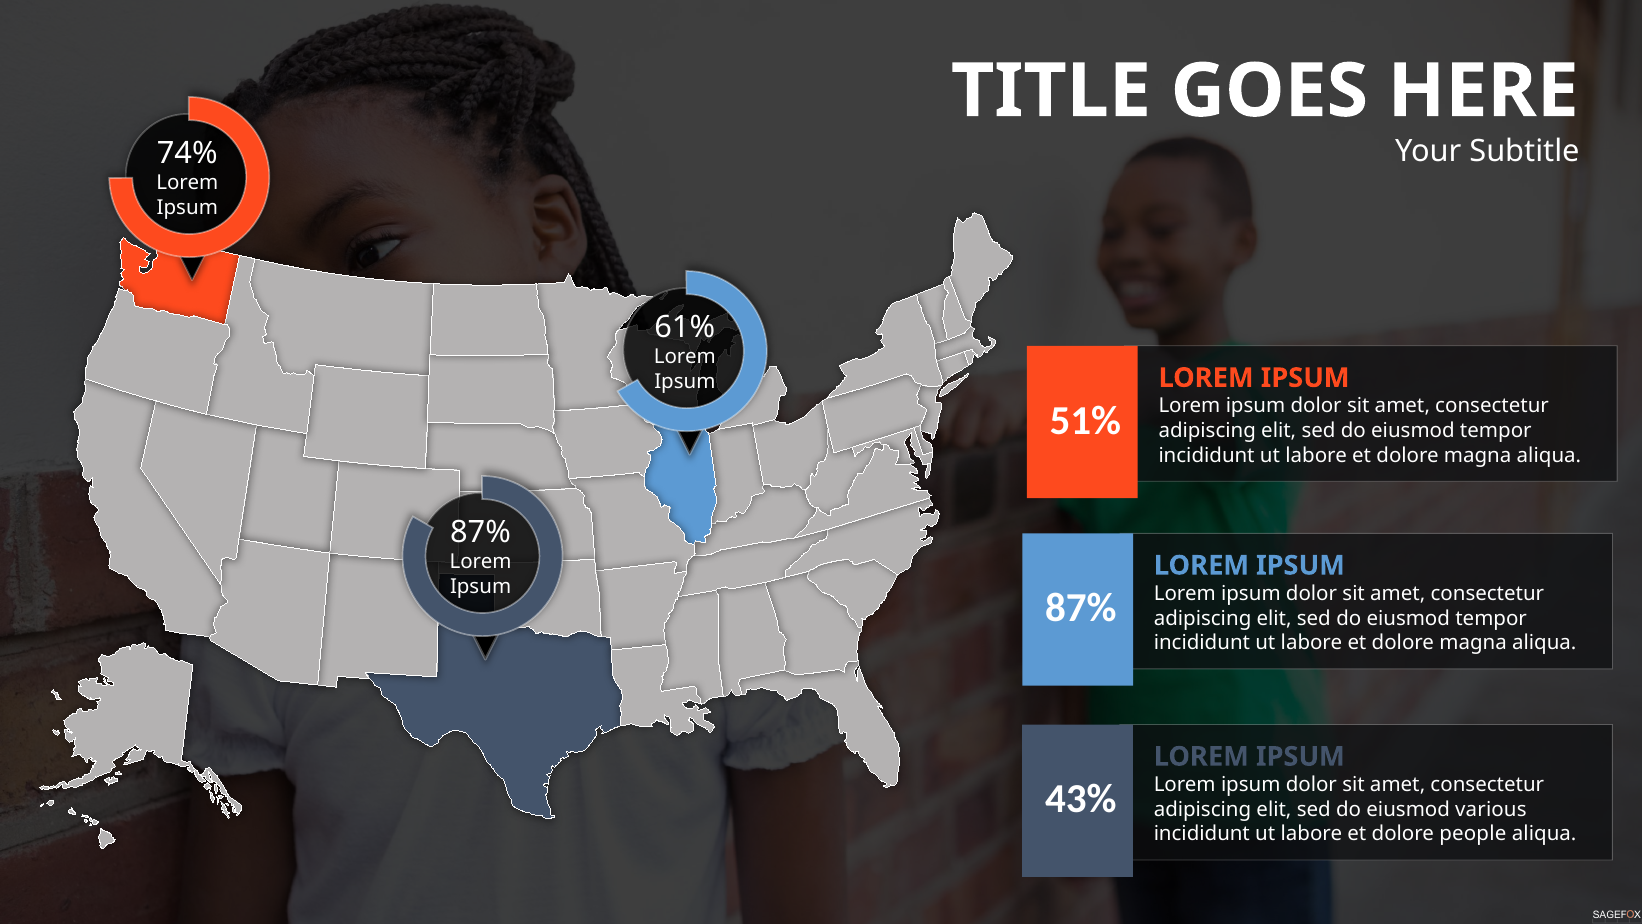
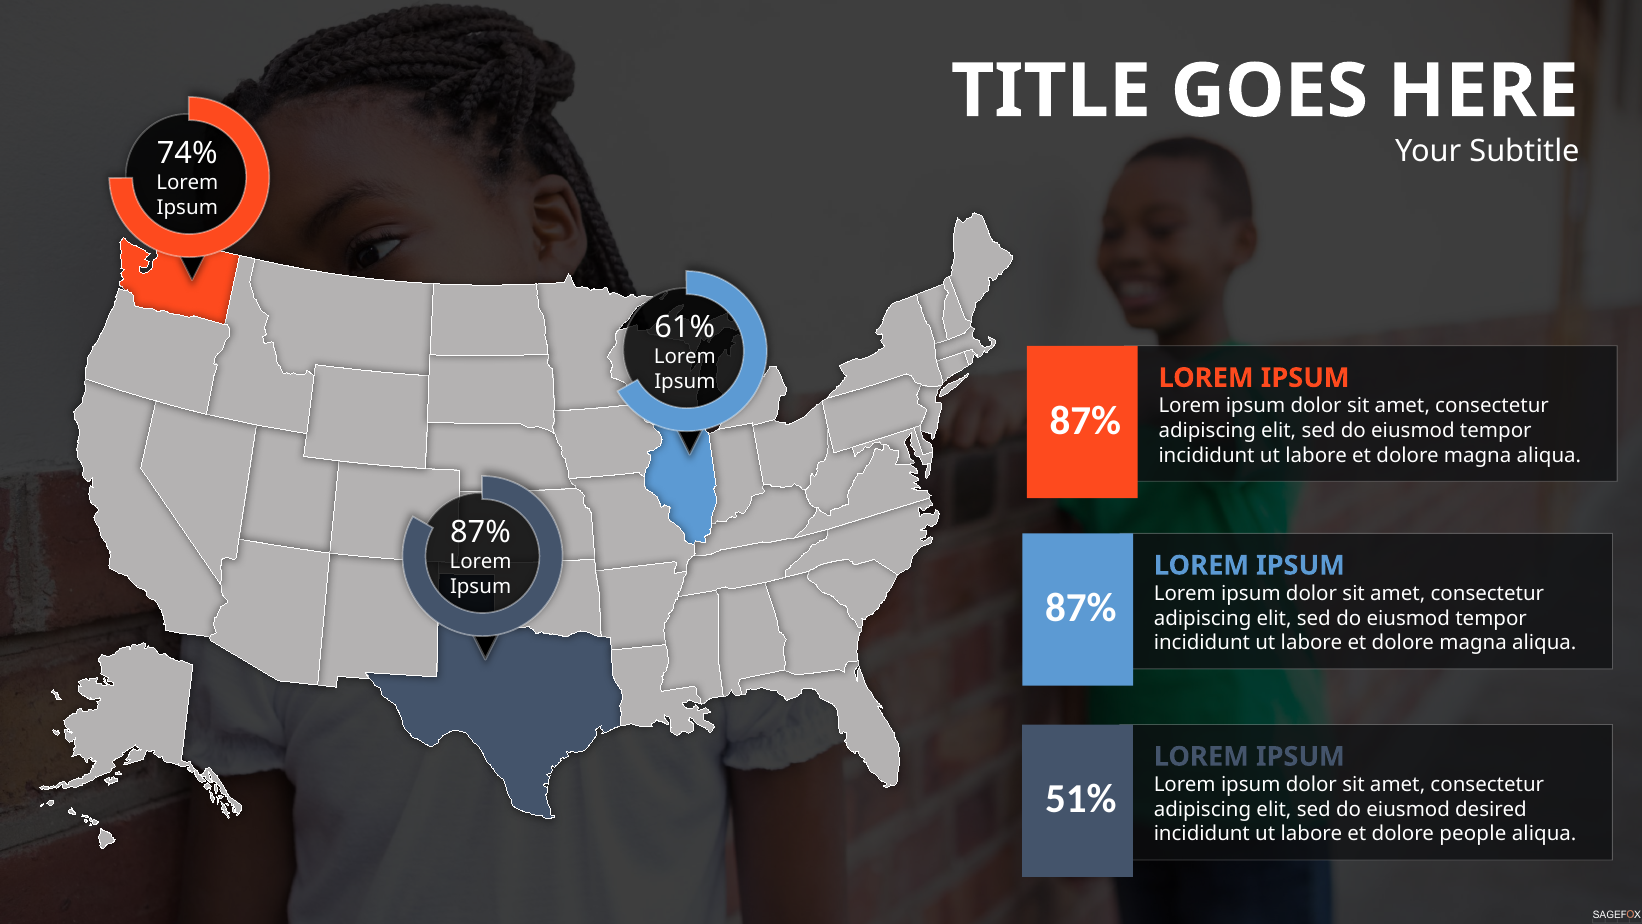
51% at (1085, 420): 51% -> 87%
43%: 43% -> 51%
various: various -> desired
